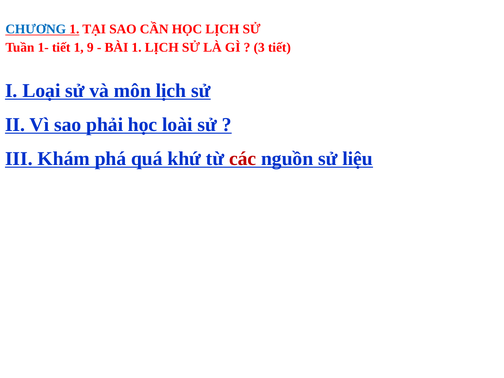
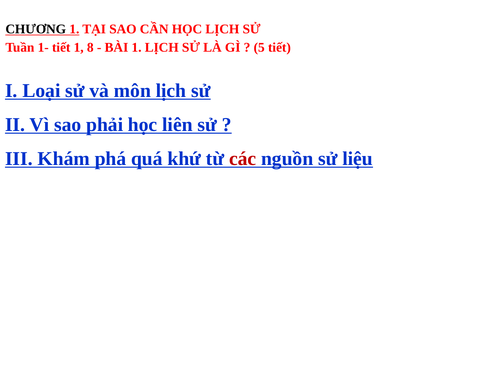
CHƯƠNG colour: blue -> black
9: 9 -> 8
3: 3 -> 5
loài: loài -> liên
